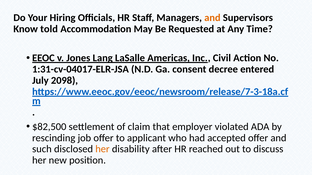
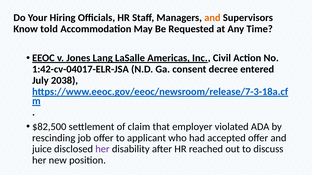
1:31-cv-04017-ELR-JSA: 1:31-cv-04017-ELR-JSA -> 1:42-cv-04017-ELR-JSA
2098: 2098 -> 2038
such: such -> juice
her at (102, 149) colour: orange -> purple
